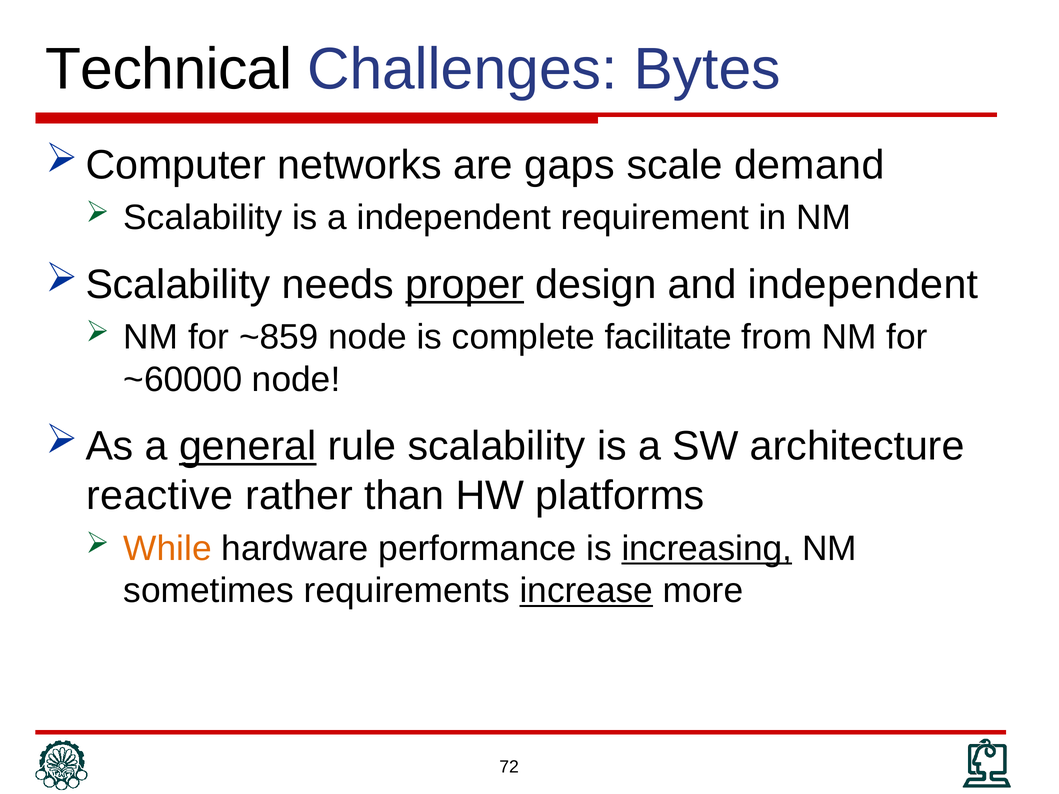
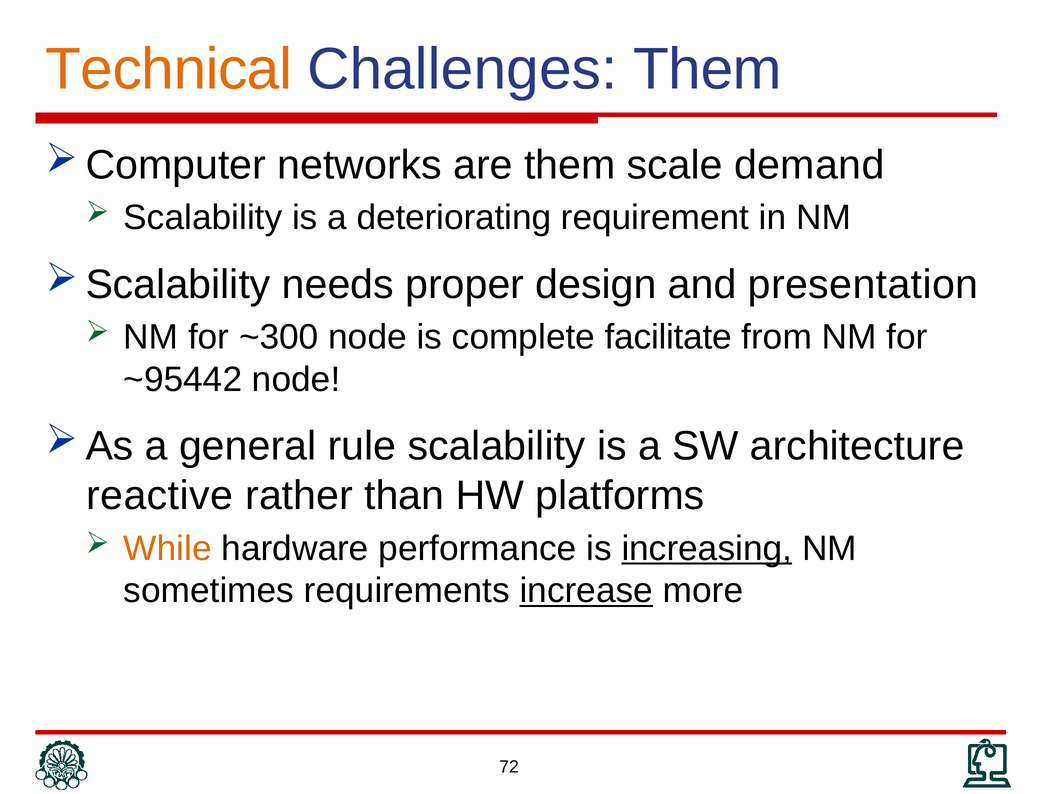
Technical colour: black -> orange
Challenges Bytes: Bytes -> Them
are gaps: gaps -> them
a independent: independent -> deteriorating
proper underline: present -> none
and independent: independent -> presentation
~859: ~859 -> ~300
~60000: ~60000 -> ~95442
general underline: present -> none
